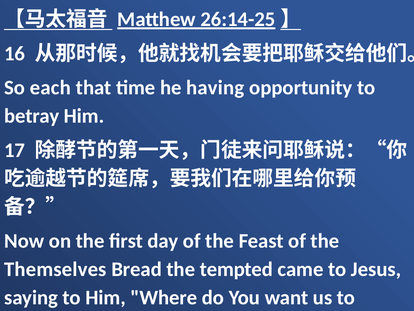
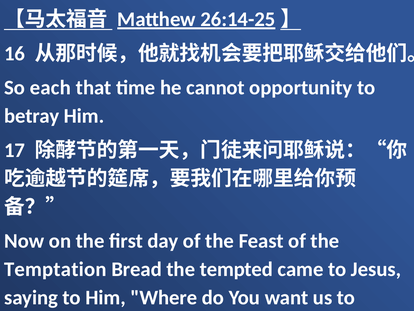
having: having -> cannot
Themselves: Themselves -> Temptation
